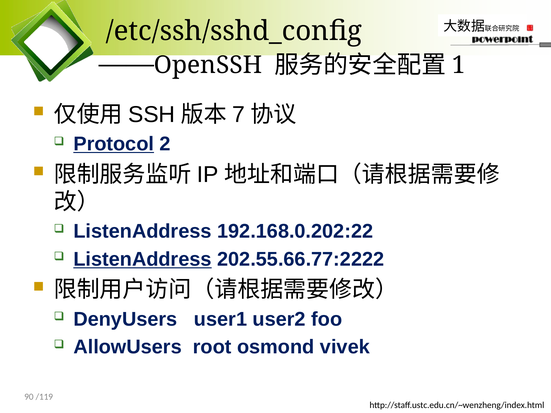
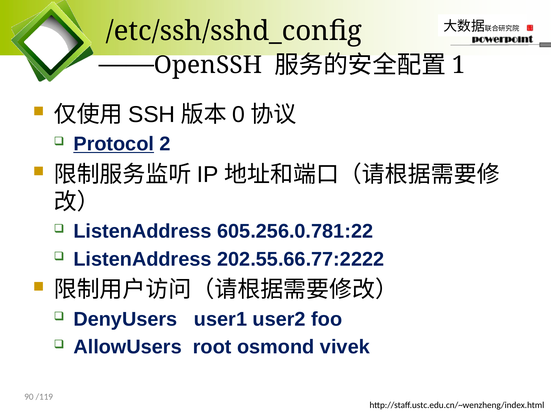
7: 7 -> 0
192.168.0.202:22: 192.168.0.202:22 -> 605.256.0.781:22
ListenAddress at (143, 259) underline: present -> none
